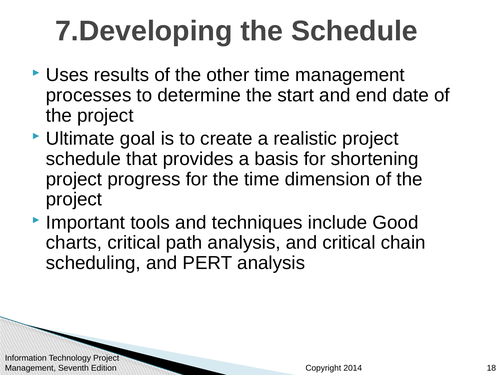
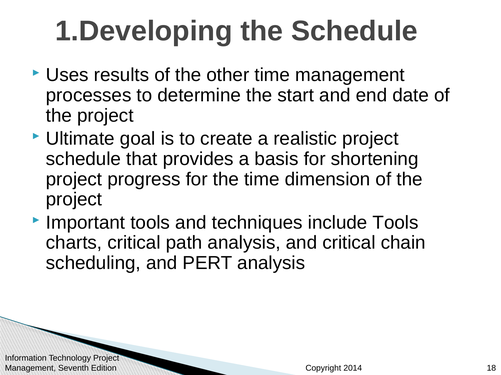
7.Developing: 7.Developing -> 1.Developing
include Good: Good -> Tools
